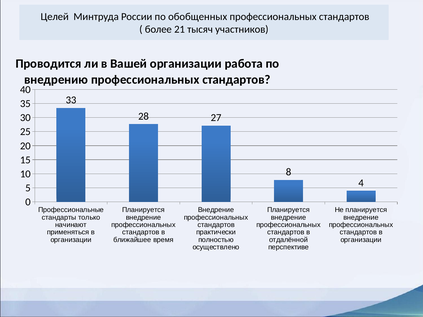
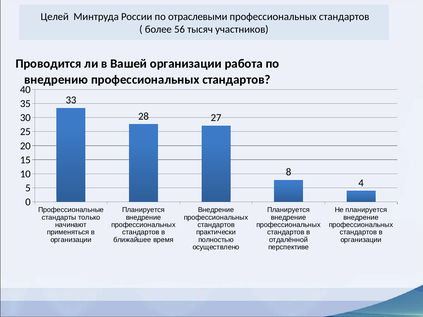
обобщенных: обобщенных -> отраслевыми
21: 21 -> 56
